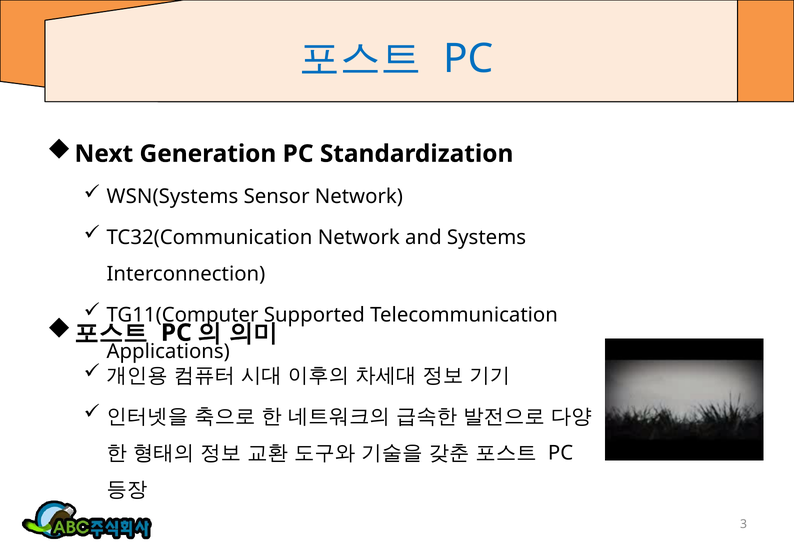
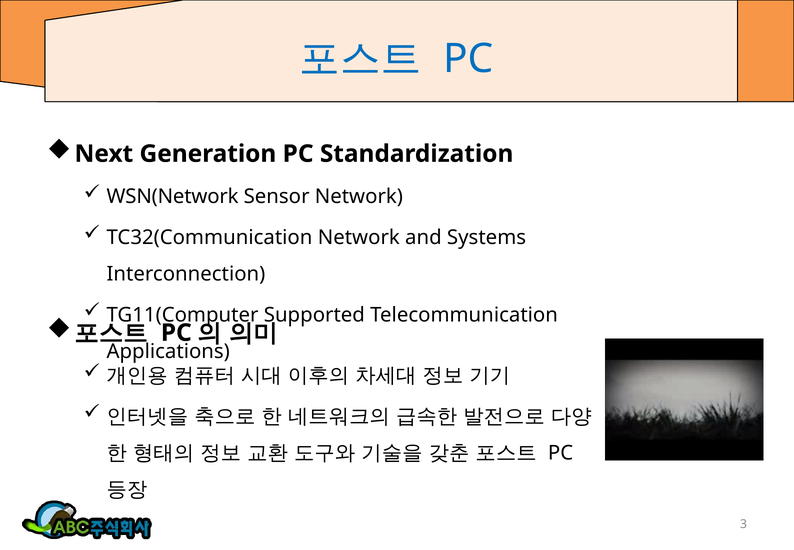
WSN(Systems: WSN(Systems -> WSN(Network
